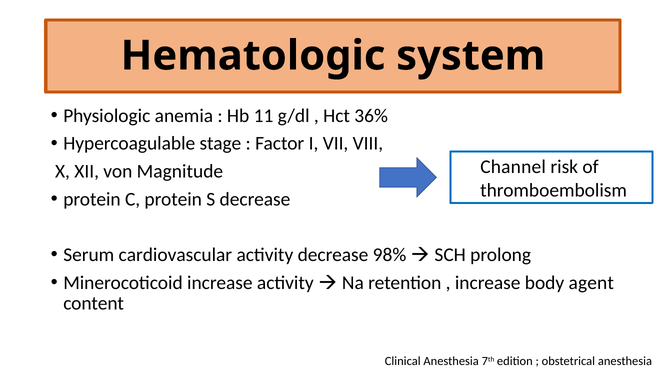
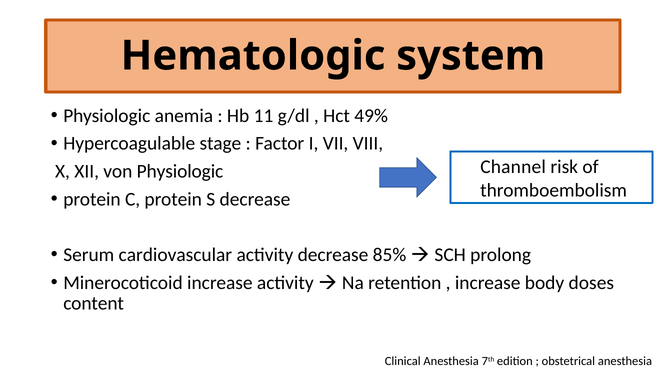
36%: 36% -> 49%
von Magnitude: Magnitude -> Physiologic
98%: 98% -> 85%
agent: agent -> doses
